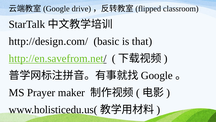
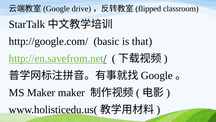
http://design.com/: http://design.com/ -> http://google.com/
MS Prayer: Prayer -> Maker
